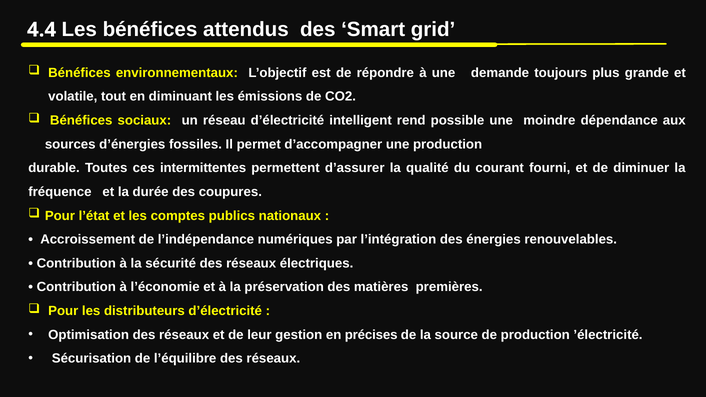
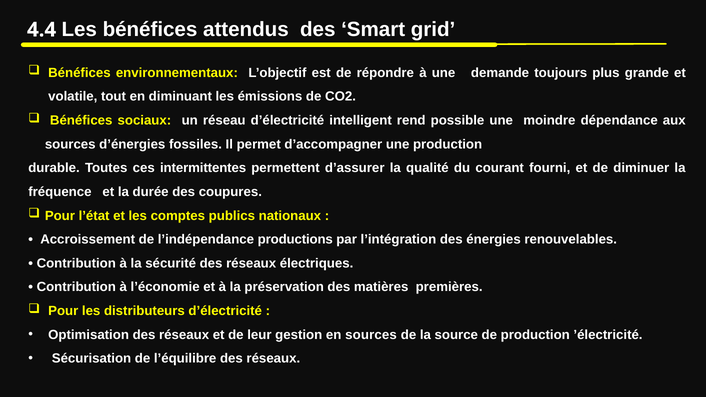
numériques: numériques -> productions
en précises: précises -> sources
